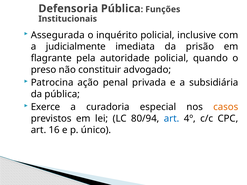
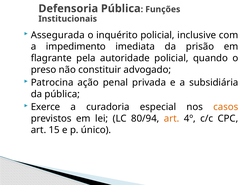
judicialmente: judicialmente -> impedimento
art at (172, 119) colour: blue -> orange
16: 16 -> 15
